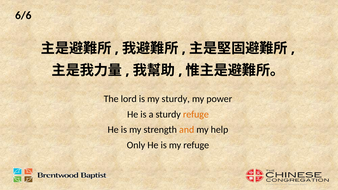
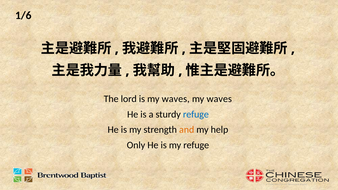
6/6: 6/6 -> 1/6
is my sturdy: sturdy -> waves
power at (219, 99): power -> waves
refuge at (196, 114) colour: orange -> blue
